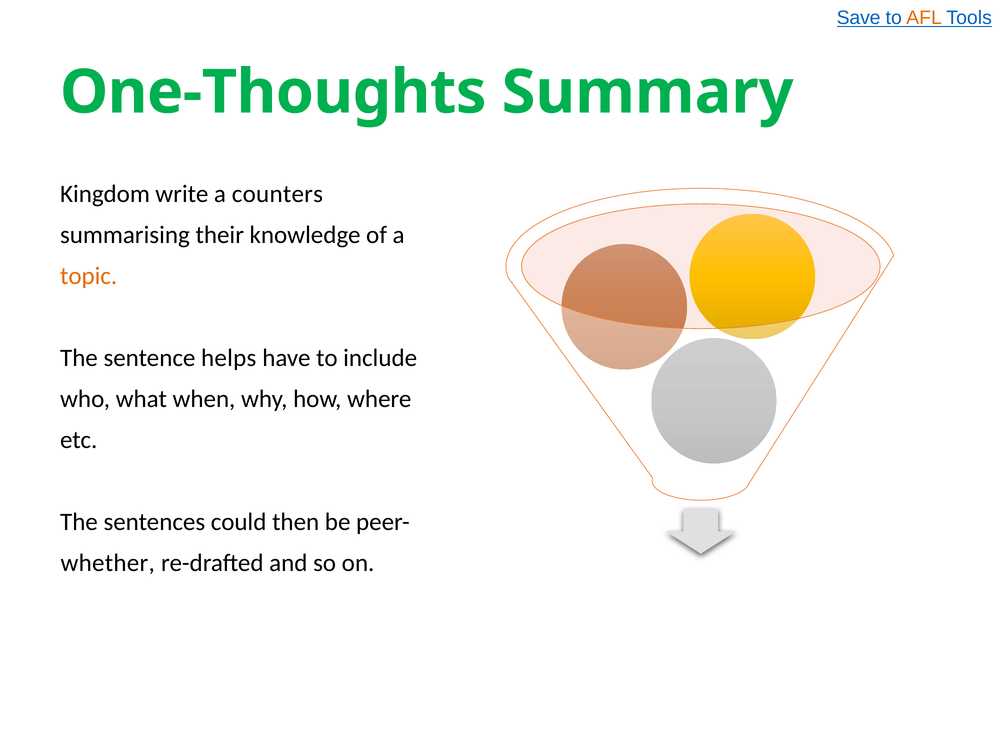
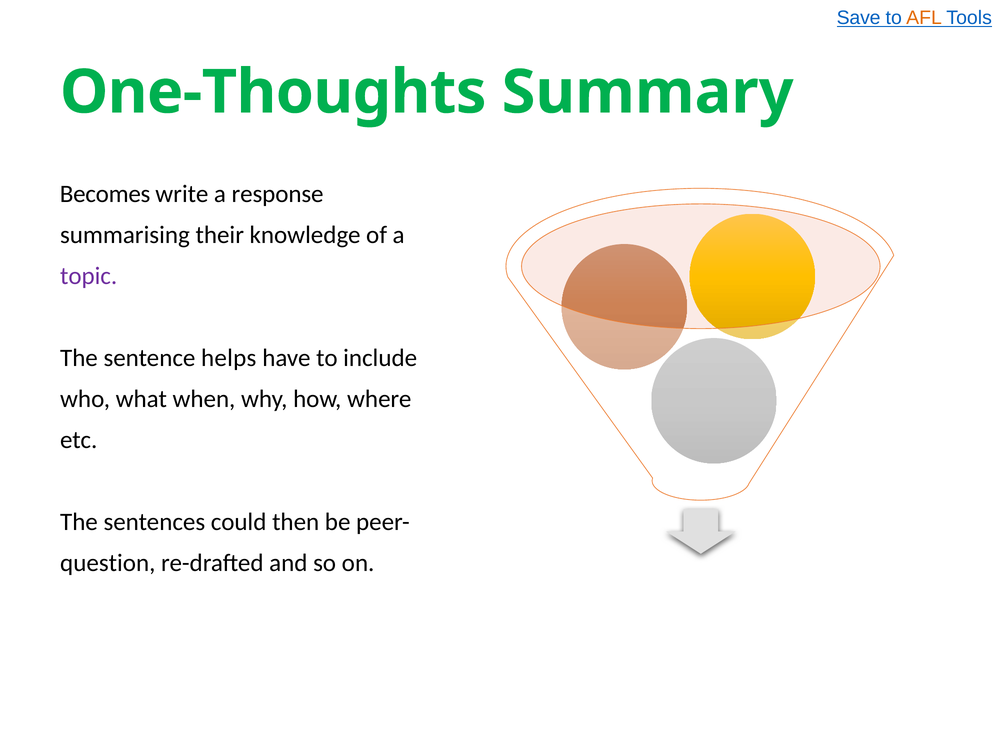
Kingdom: Kingdom -> Becomes
counters: counters -> response
topic colour: orange -> purple
whether: whether -> question
